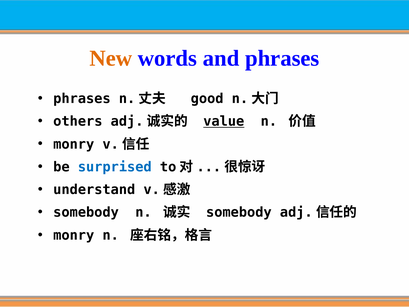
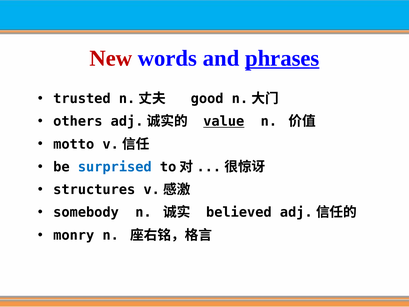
New colour: orange -> red
phrases at (282, 58) underline: none -> present
phrases at (82, 99): phrases -> trusted
monry at (74, 144): monry -> motto
understand: understand -> structures
somebody at (239, 212): somebody -> believed
